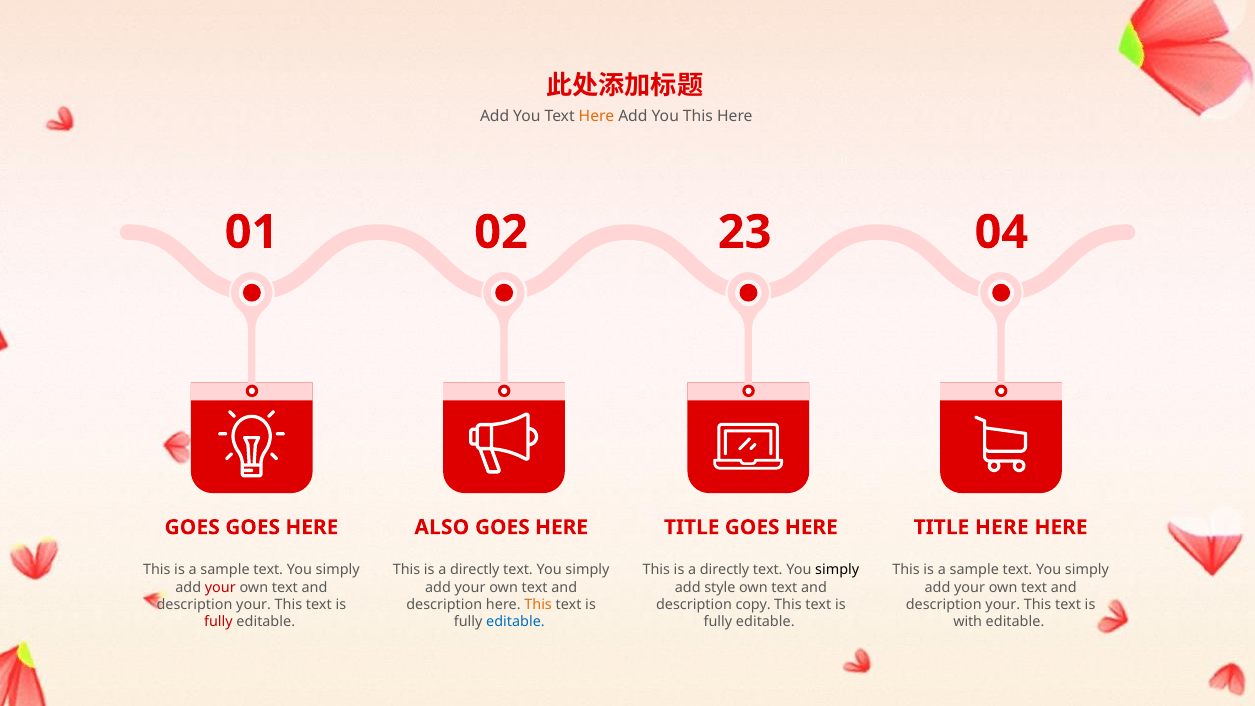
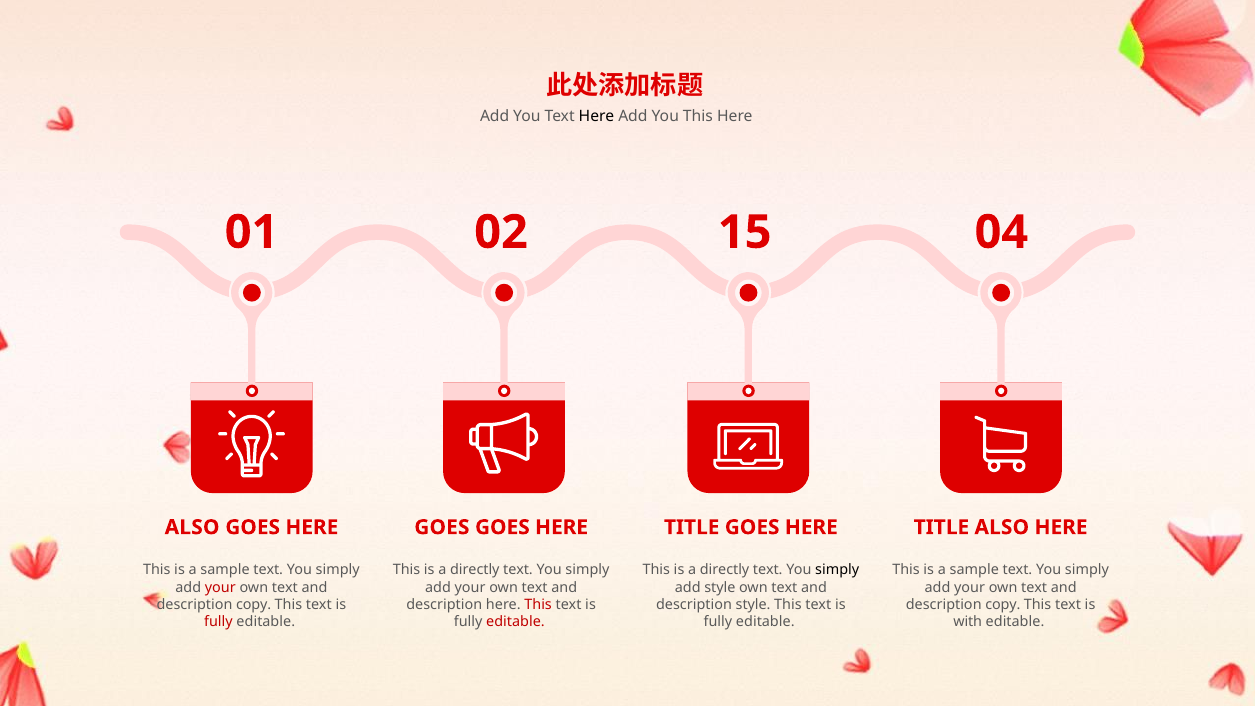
Here at (597, 116) colour: orange -> black
23: 23 -> 15
GOES at (192, 527): GOES -> ALSO
ALSO at (442, 527): ALSO -> GOES
TITLE HERE: HERE -> ALSO
your at (254, 604): your -> copy
This at (538, 604) colour: orange -> red
description copy: copy -> style
your at (1003, 604): your -> copy
editable at (516, 622) colour: blue -> red
